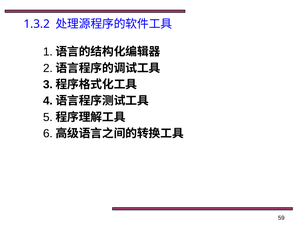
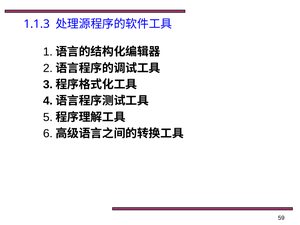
1.3.2: 1.3.2 -> 1.1.3
